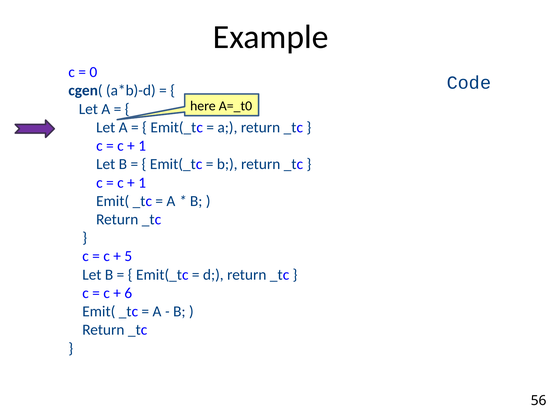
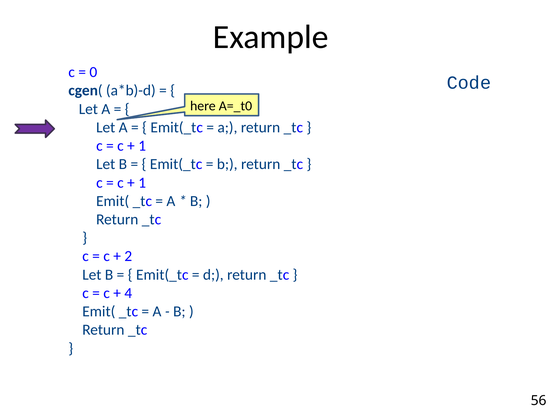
5: 5 -> 2
6: 6 -> 4
